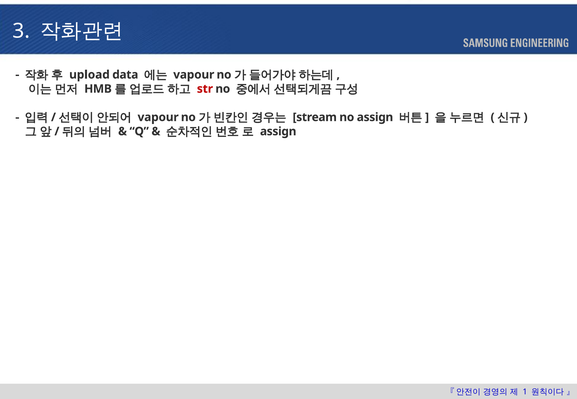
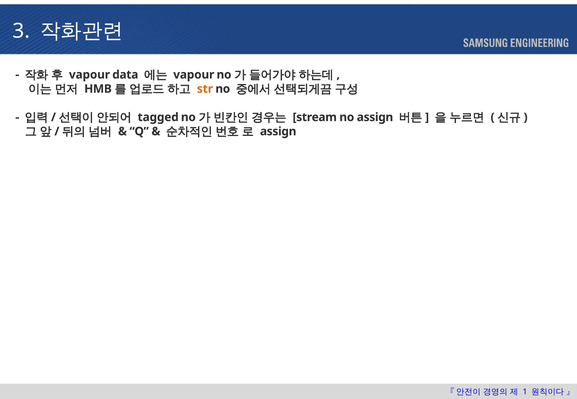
upload at (89, 75): upload -> vapour
str colour: red -> orange
vapour at (158, 117): vapour -> tagged
